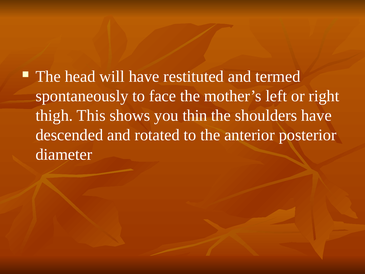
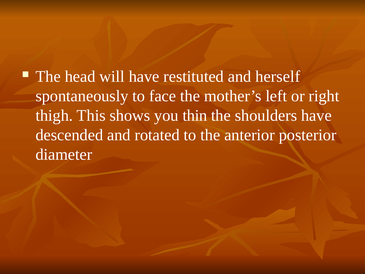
termed: termed -> herself
